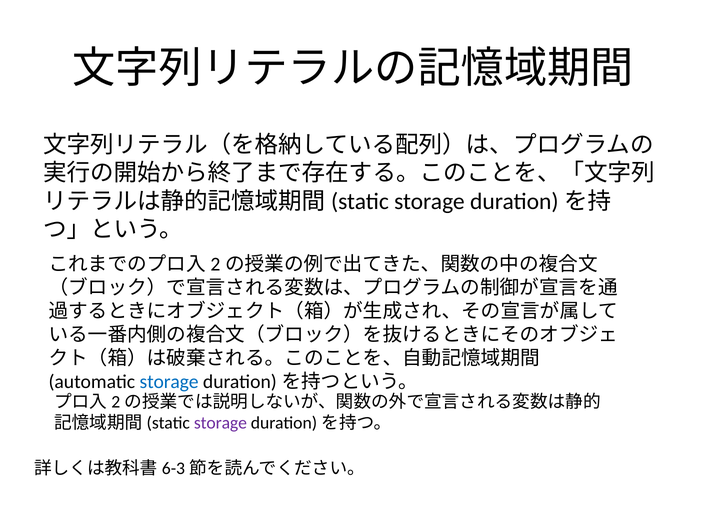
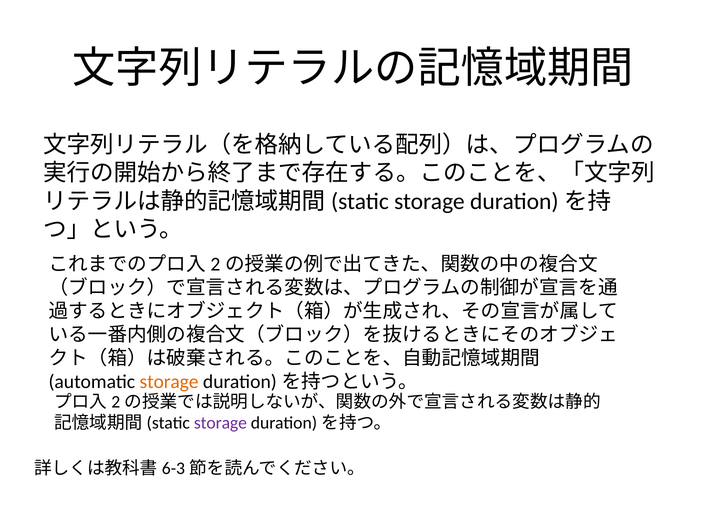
storage at (169, 382) colour: blue -> orange
